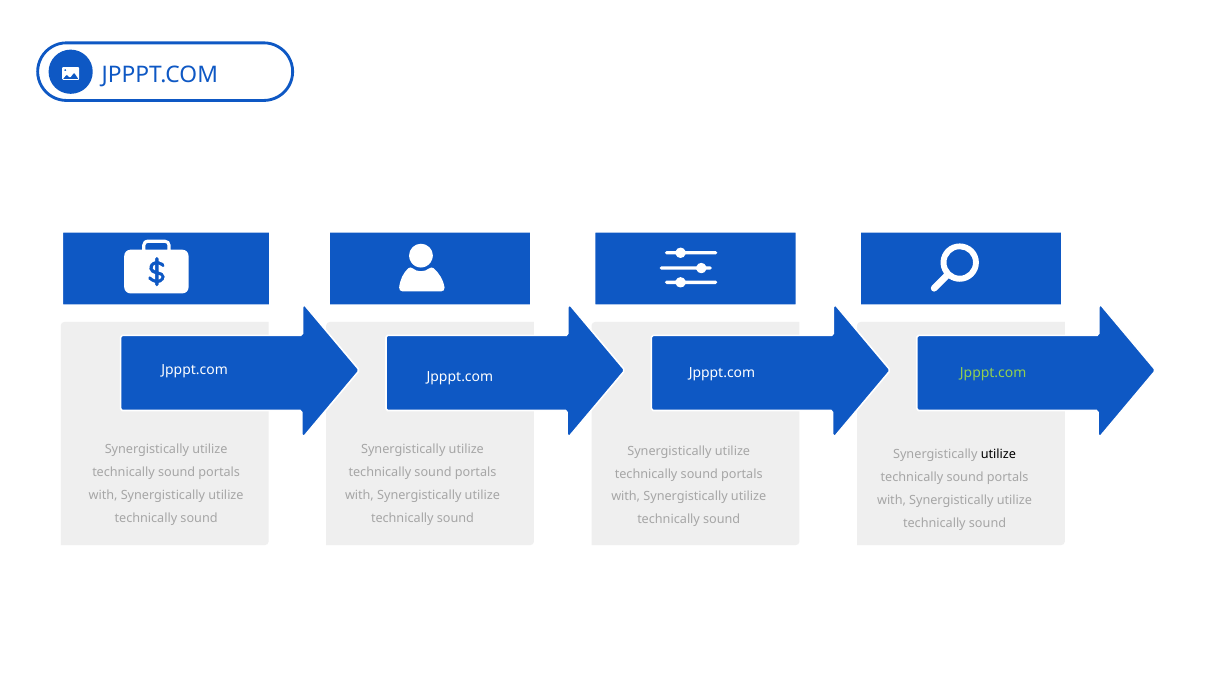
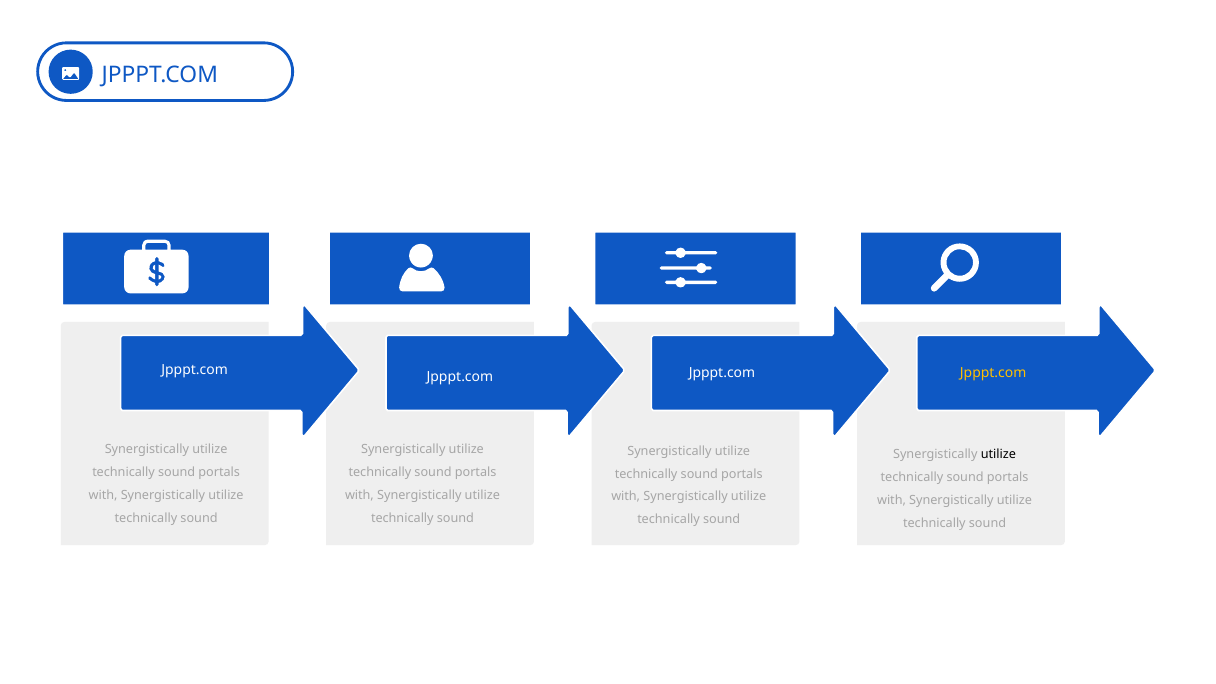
Jpppt.com at (993, 373) colour: light green -> yellow
